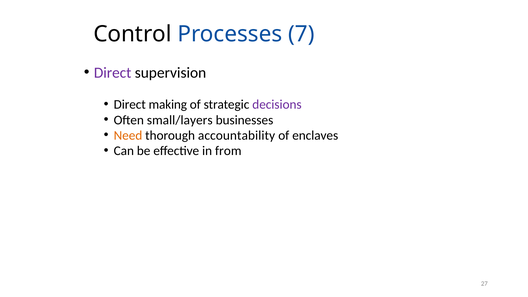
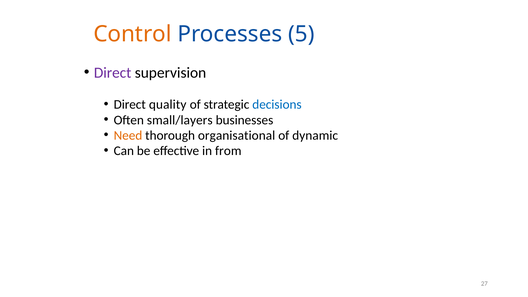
Control colour: black -> orange
7: 7 -> 5
making: making -> quality
decisions colour: purple -> blue
accountability: accountability -> organisational
enclaves: enclaves -> dynamic
